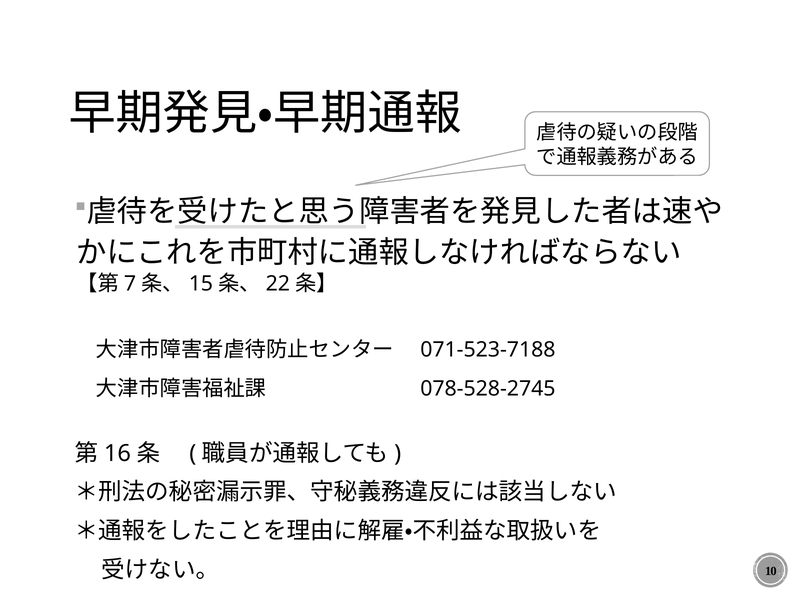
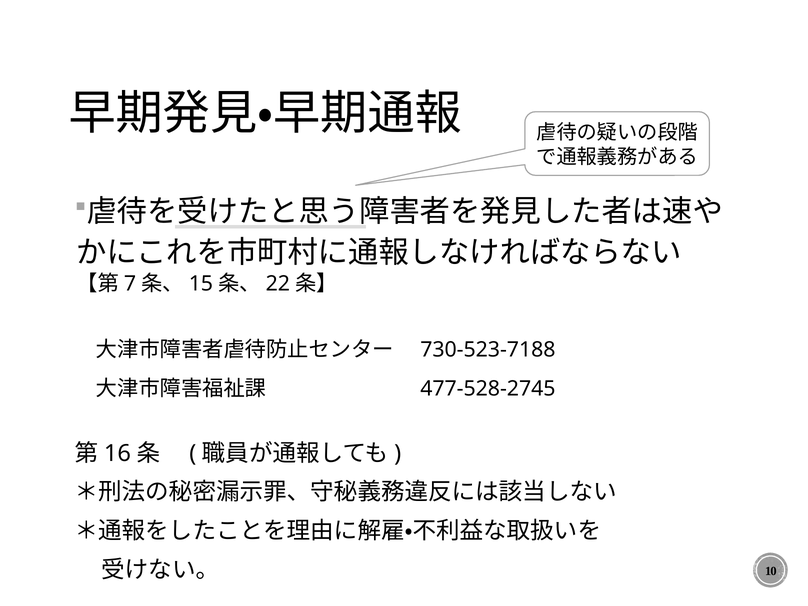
071-523-7188: 071-523-7188 -> 730-523-7188
078-528-2745: 078-528-2745 -> 477-528-2745
